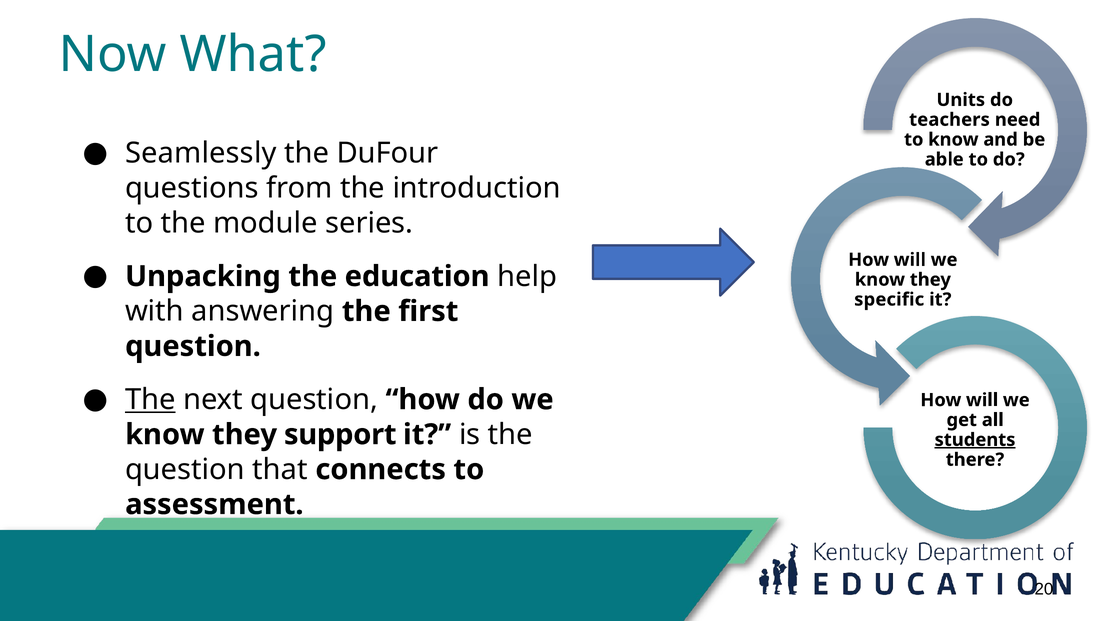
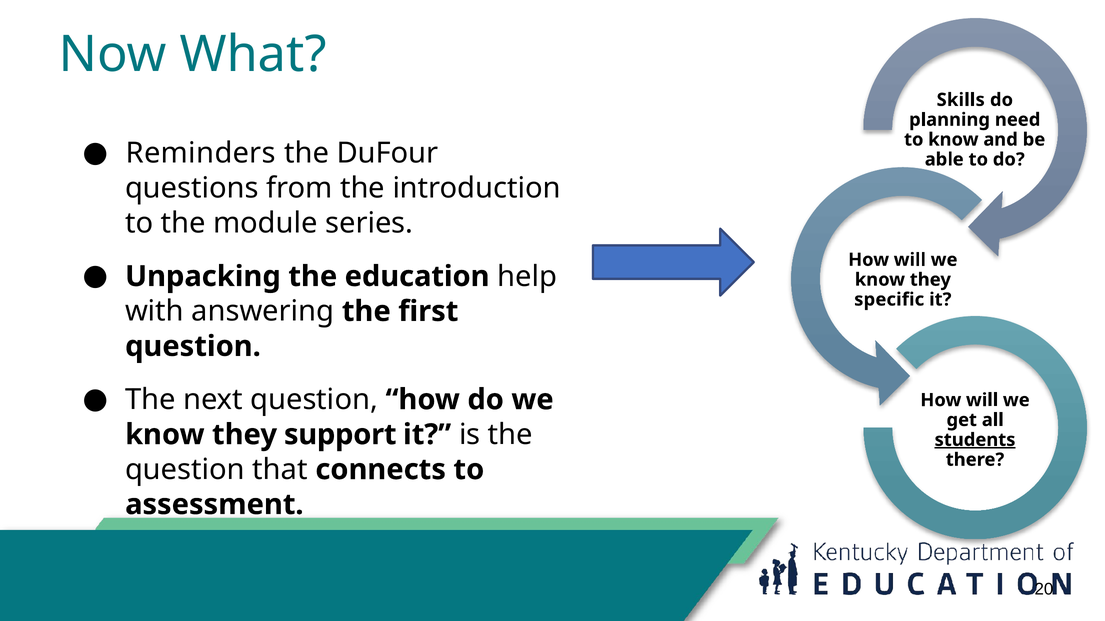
Units: Units -> Skills
teachers: teachers -> planning
Seamlessly: Seamlessly -> Reminders
The at (150, 400) underline: present -> none
